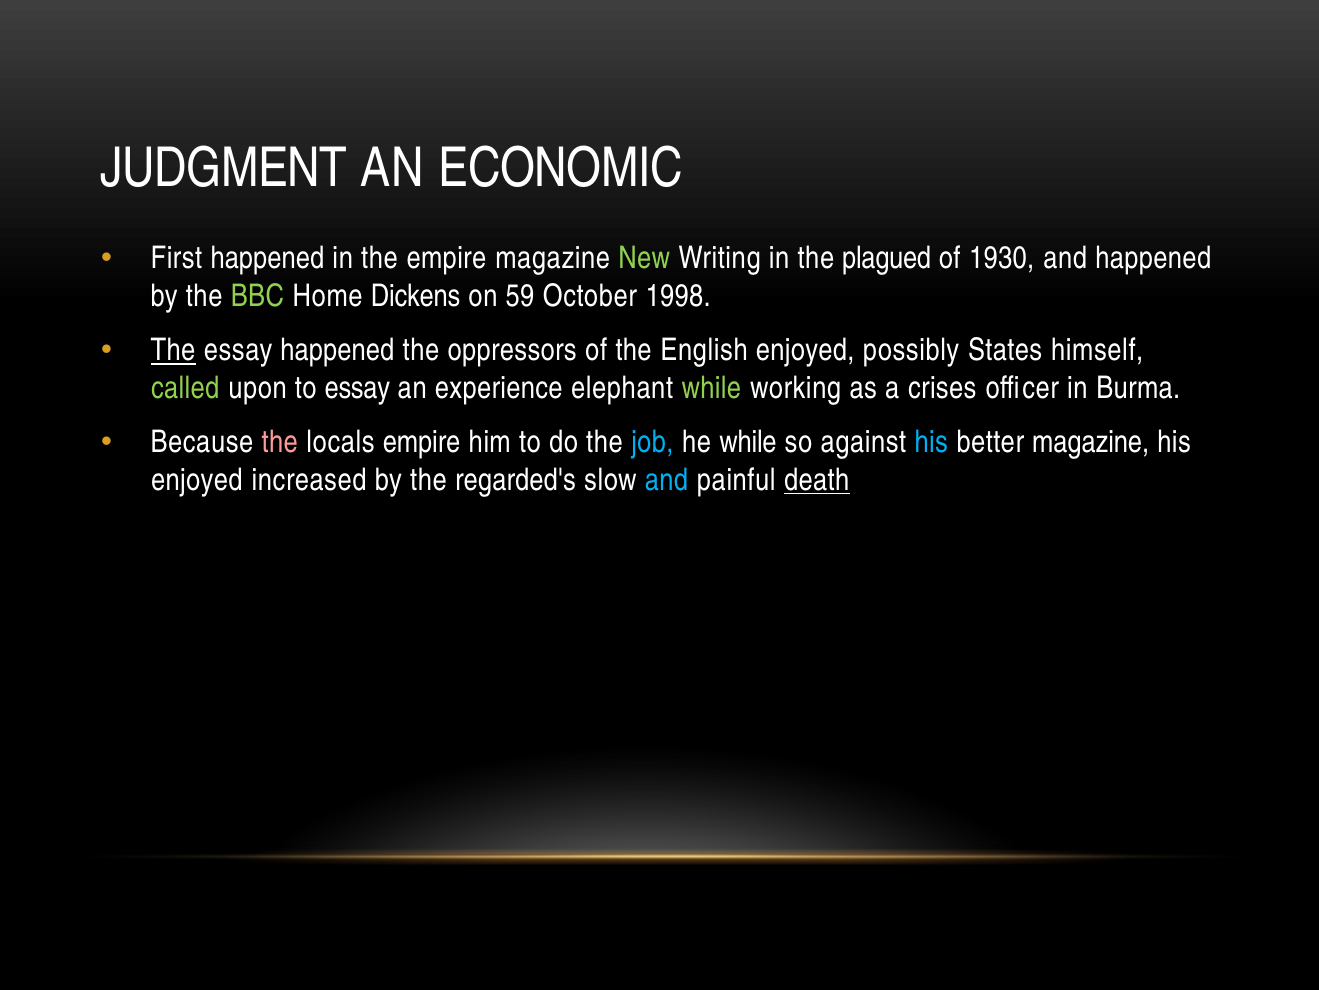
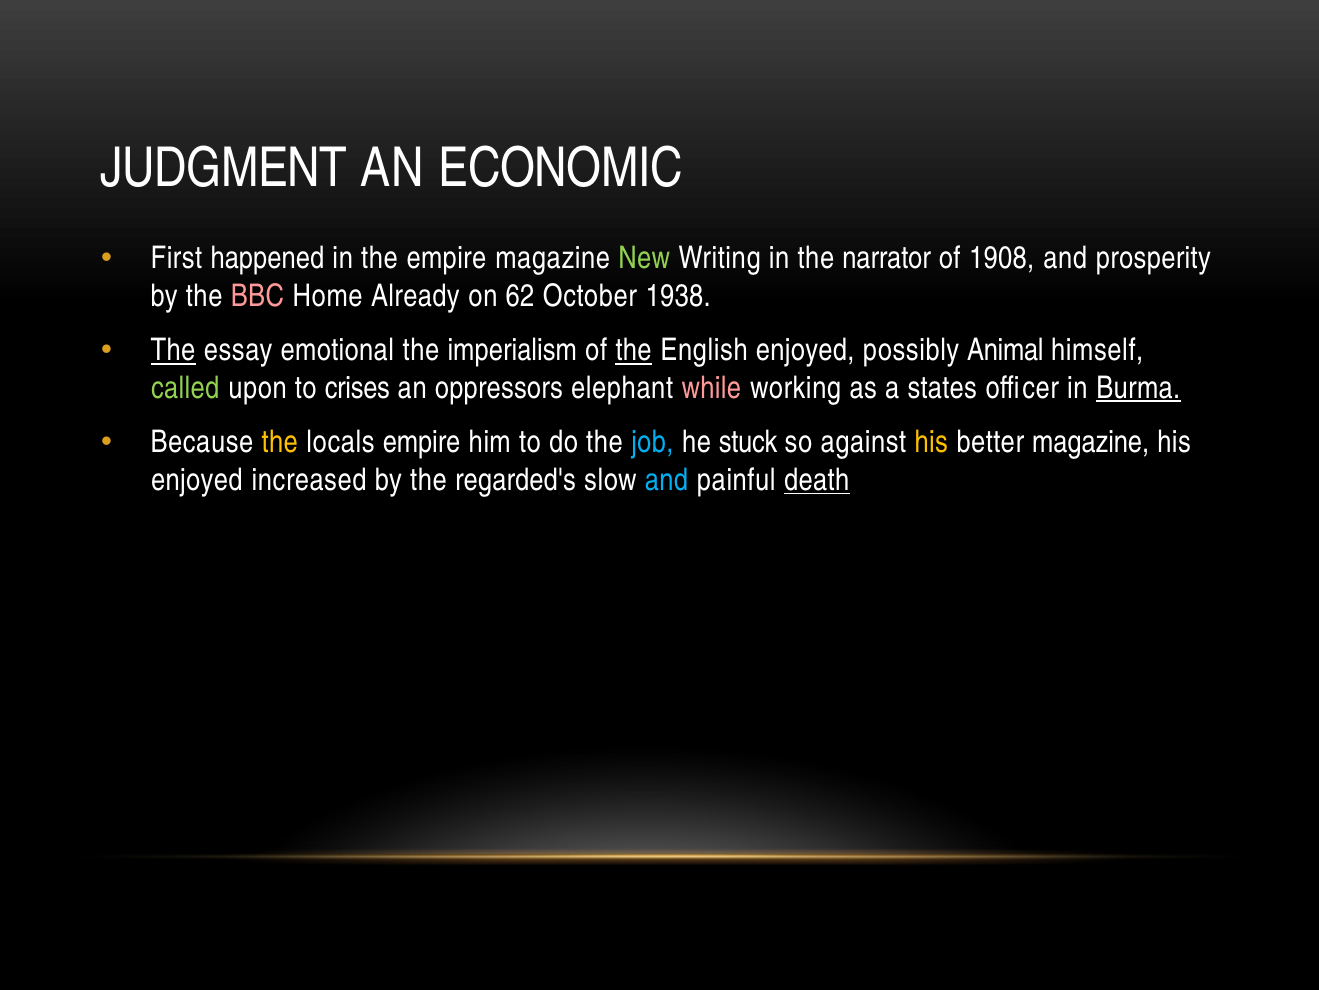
plagued: plagued -> narrator
1930: 1930 -> 1908
and happened: happened -> prosperity
BBC colour: light green -> pink
Dickens: Dickens -> Already
59: 59 -> 62
1998: 1998 -> 1938
essay happened: happened -> emotional
oppressors: oppressors -> imperialism
the at (634, 350) underline: none -> present
States: States -> Animal
to essay: essay -> crises
experience: experience -> oppressors
while at (711, 388) colour: light green -> pink
crises: crises -> states
Burma underline: none -> present
the at (280, 442) colour: pink -> yellow
he while: while -> stuck
his at (931, 442) colour: light blue -> yellow
